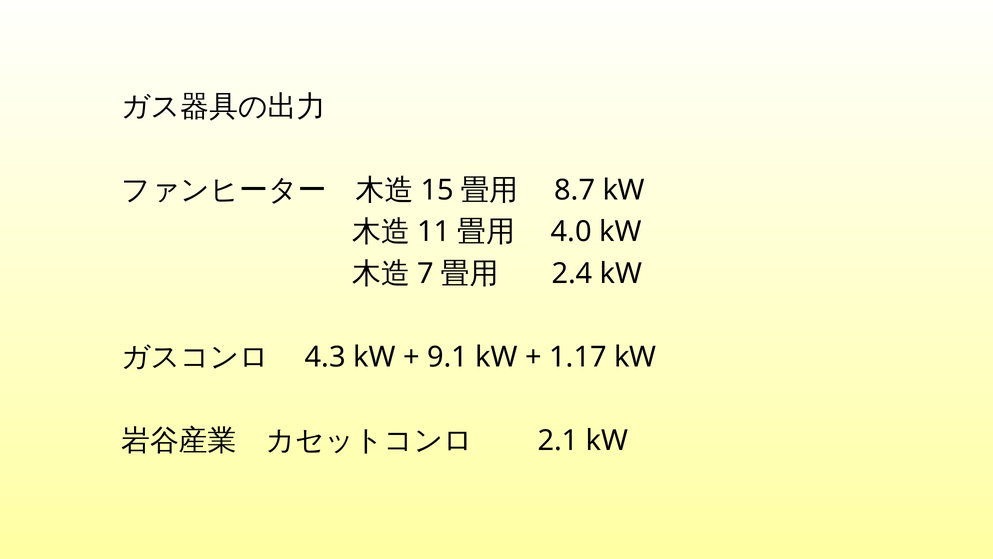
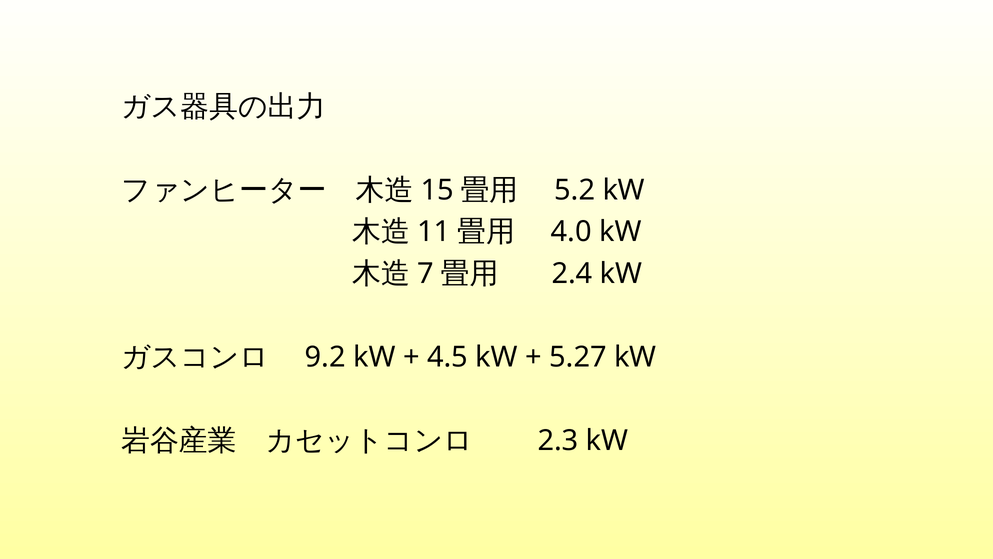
8.7: 8.7 -> 5.2
4.3: 4.3 -> 9.2
9.1: 9.1 -> 4.5
1.17: 1.17 -> 5.27
2.1: 2.1 -> 2.3
